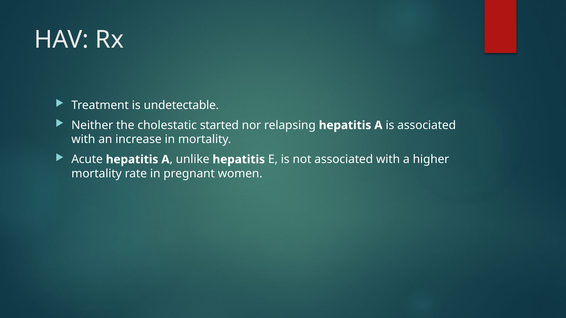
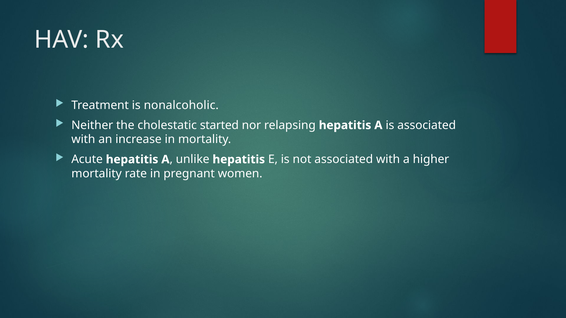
undetectable: undetectable -> nonalcoholic
